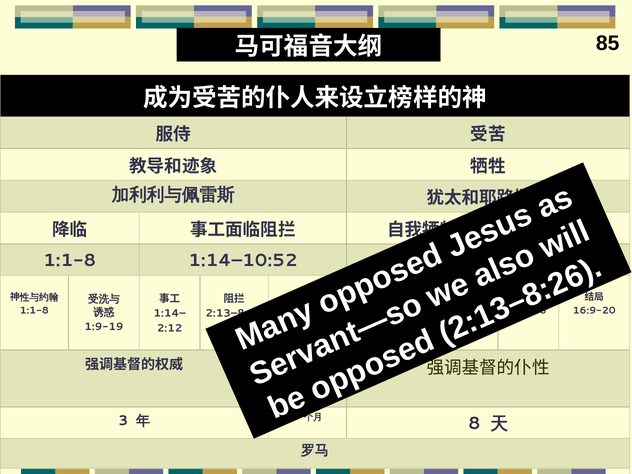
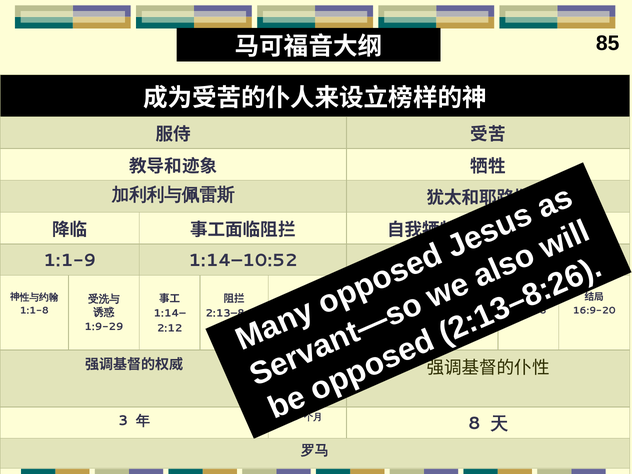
1:1-8 at (70, 261): 1:1-8 -> 1:1-9
1:9-19: 1:9-19 -> 1:9-29
